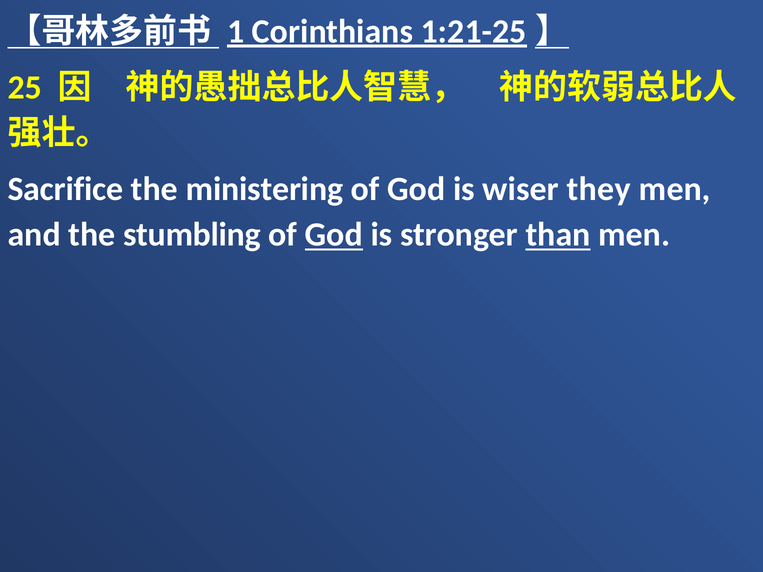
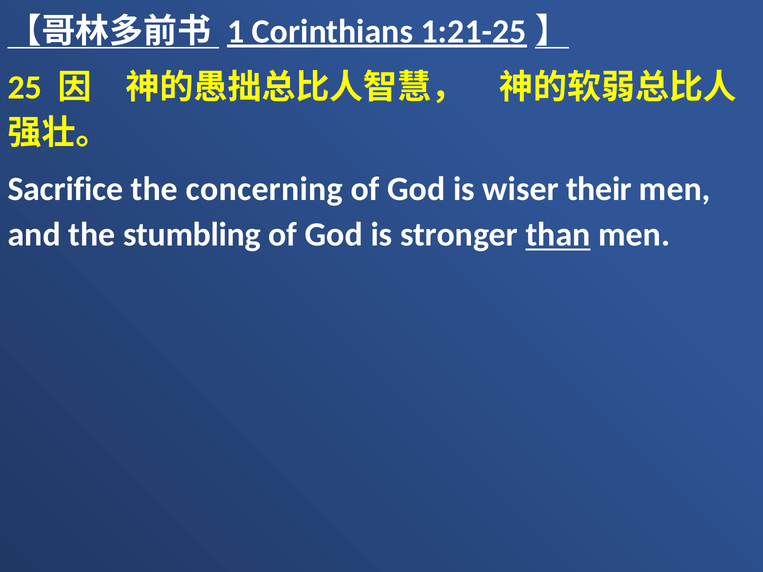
ministering: ministering -> concerning
they: they -> their
God at (334, 235) underline: present -> none
